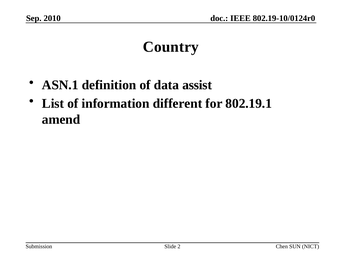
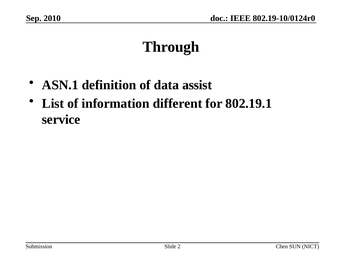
Country: Country -> Through
amend: amend -> service
